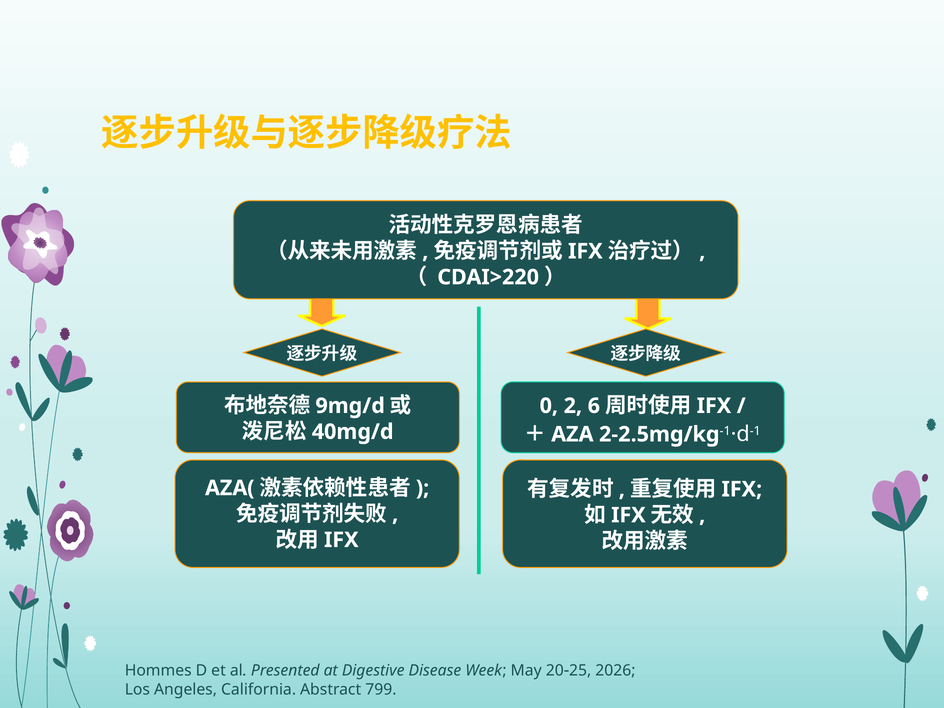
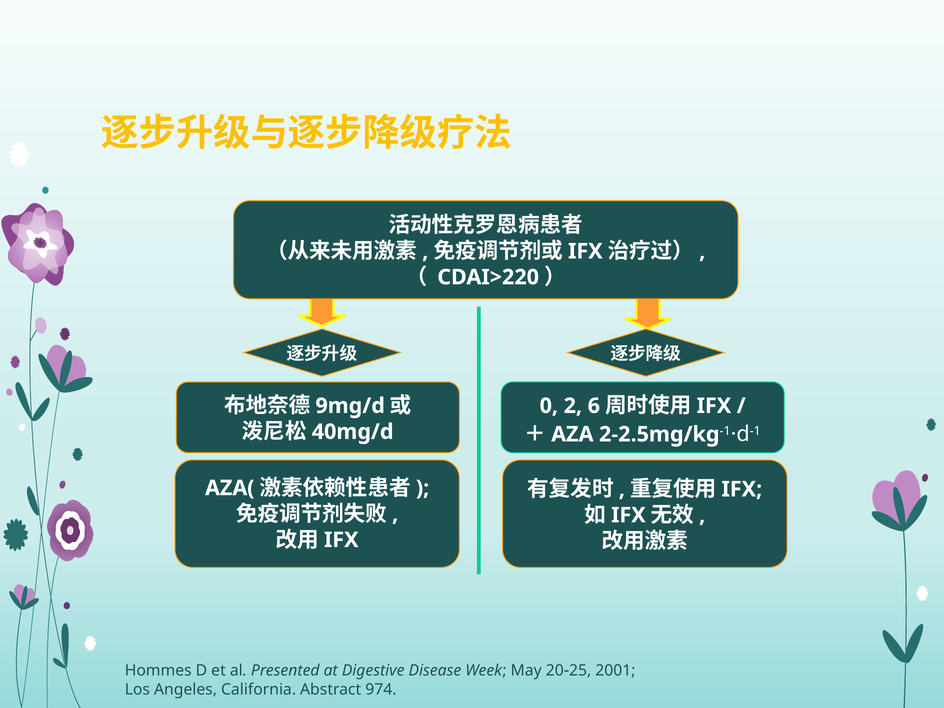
2026: 2026 -> 2001
799: 799 -> 974
